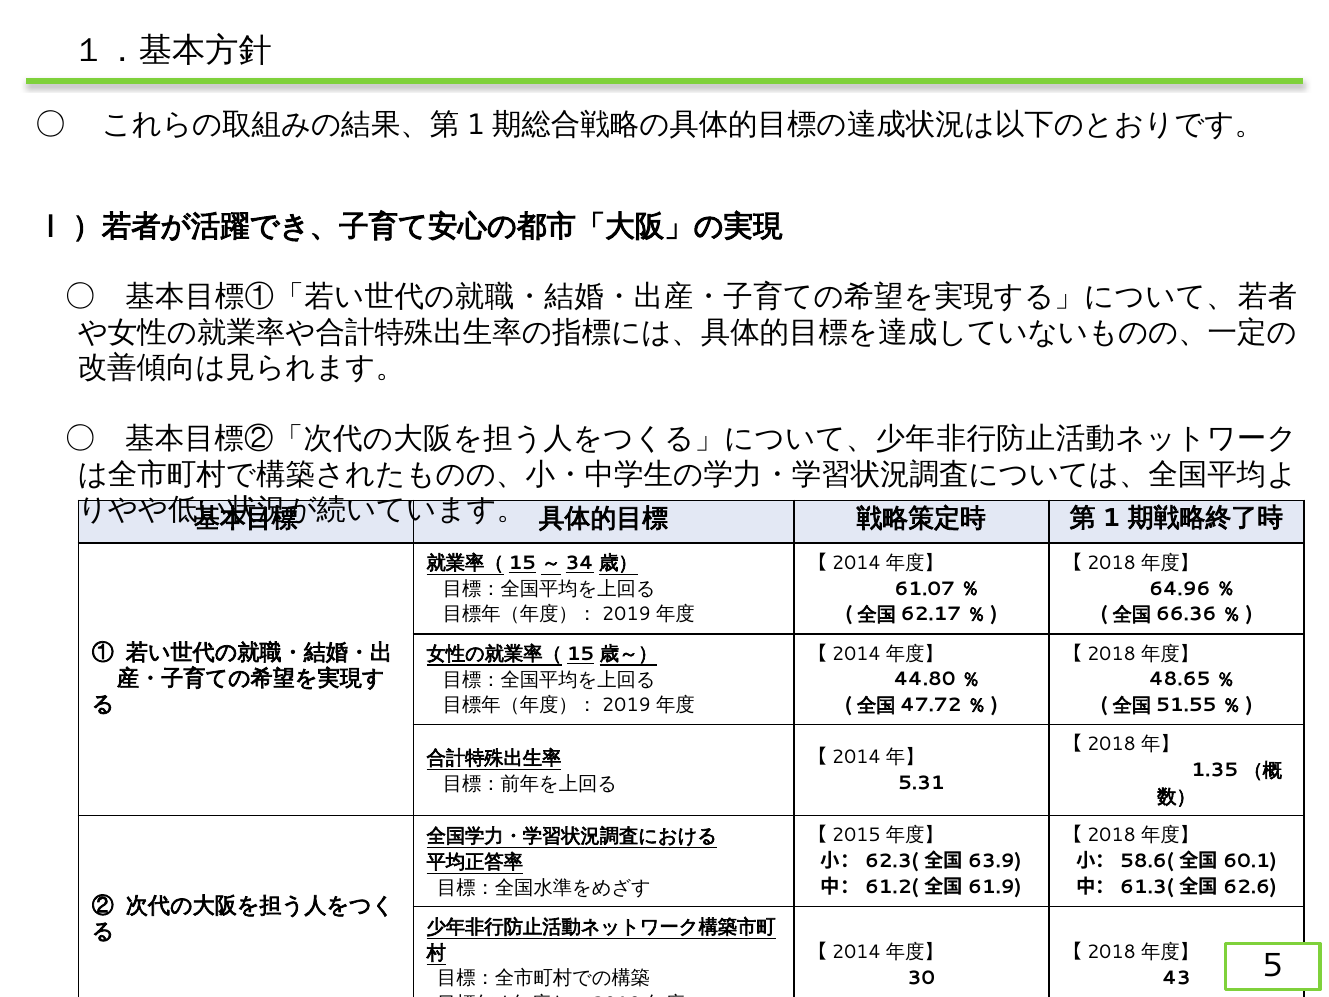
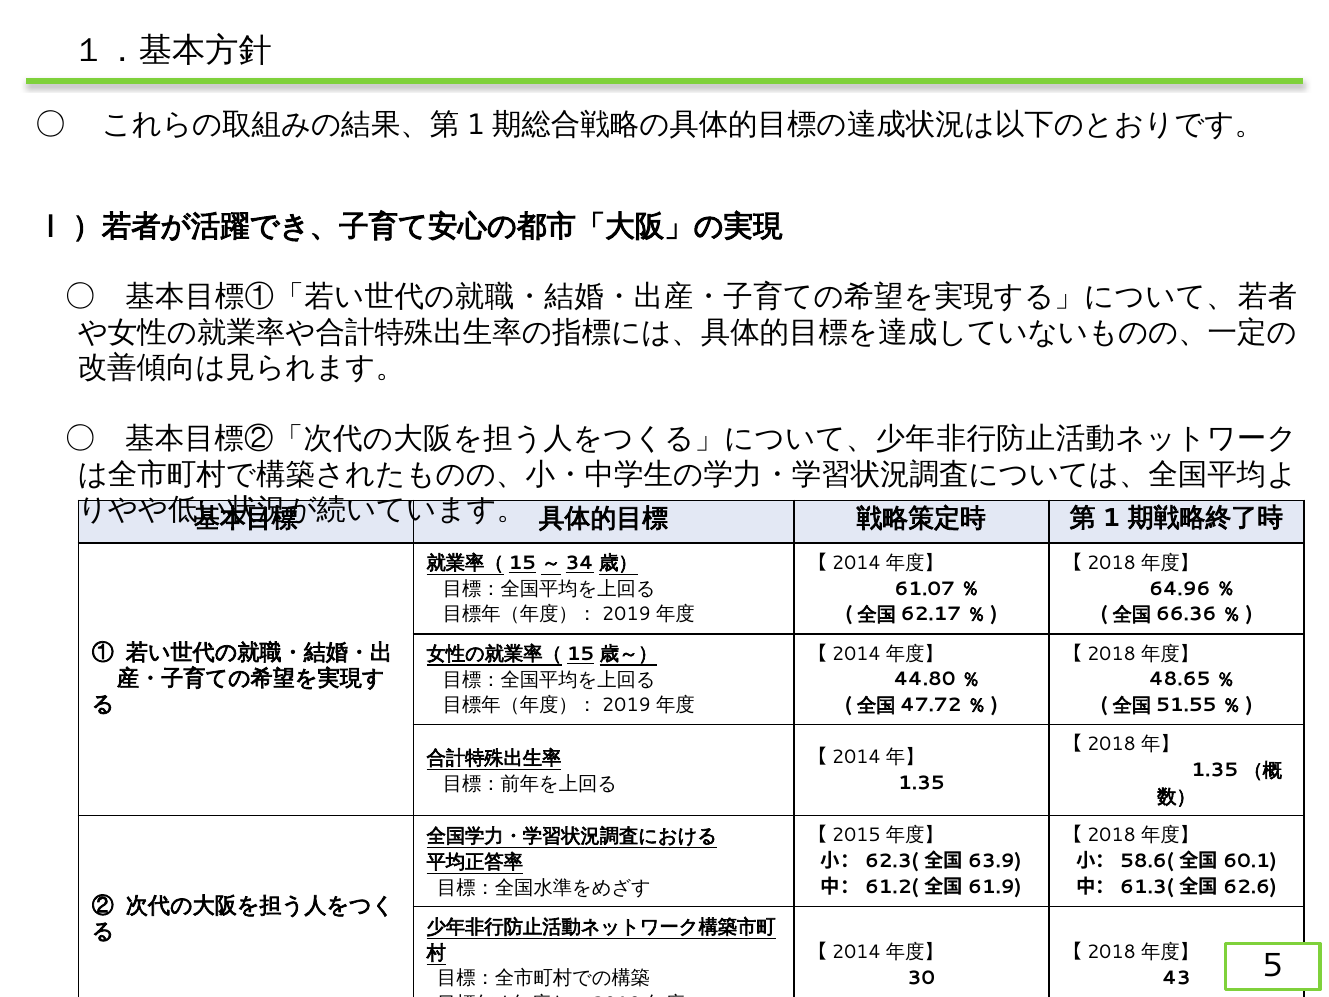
5.31 at (921, 783): 5.31 -> 1.35
